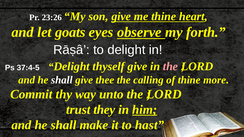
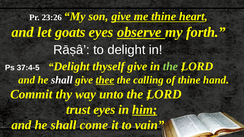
the at (170, 67) colour: pink -> light green
thee underline: none -> present
more: more -> hand
trust they: they -> eyes
make: make -> come
hast: hast -> vain
